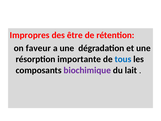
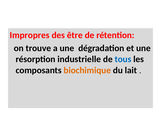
faveur: faveur -> trouve
importante: importante -> industrielle
biochimique colour: purple -> orange
